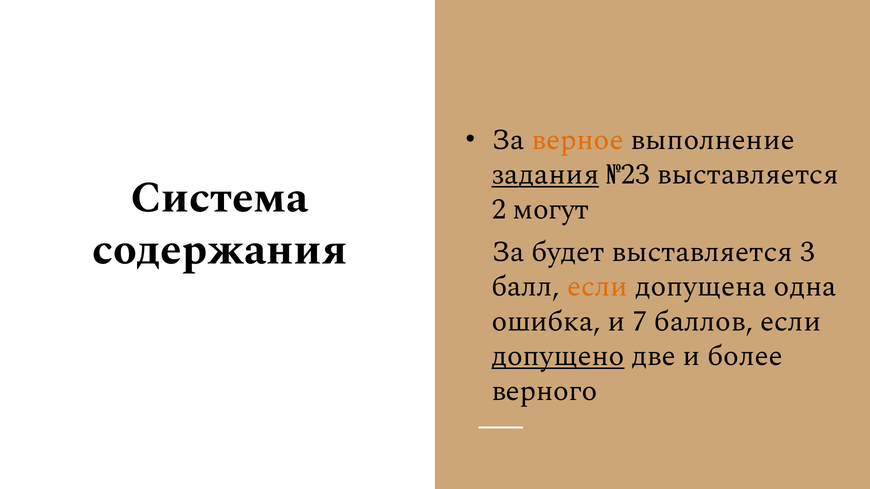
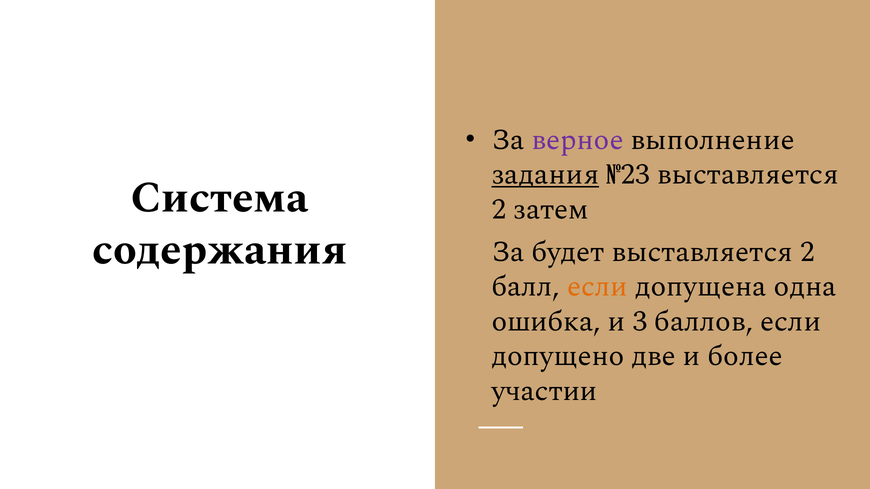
верное colour: orange -> purple
могут: могут -> затем
3 at (808, 252): 3 -> 2
7: 7 -> 3
допущено underline: present -> none
верного: верного -> участии
